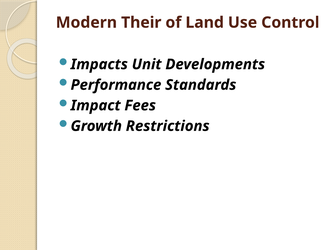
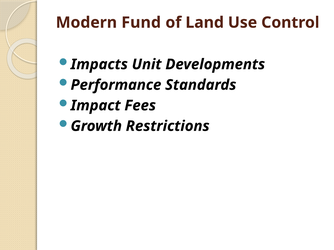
Their: Their -> Fund
